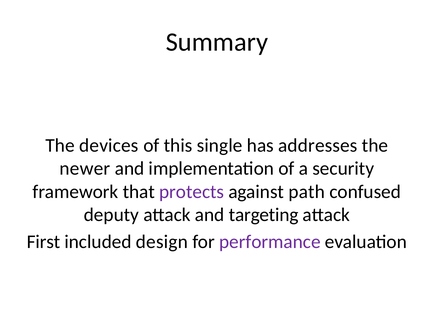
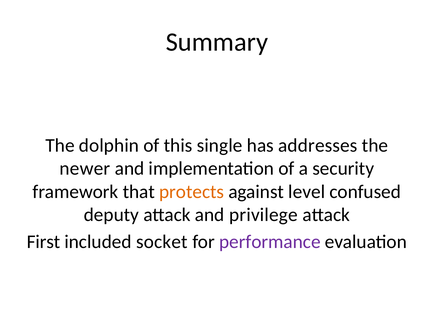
devices: devices -> dolphin
protects colour: purple -> orange
path: path -> level
targeting: targeting -> privilege
design: design -> socket
